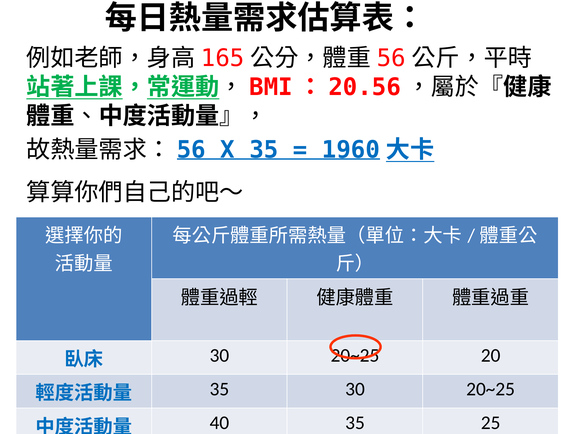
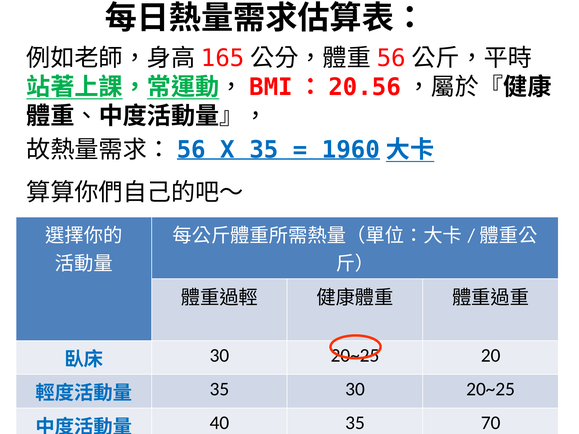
25: 25 -> 70
